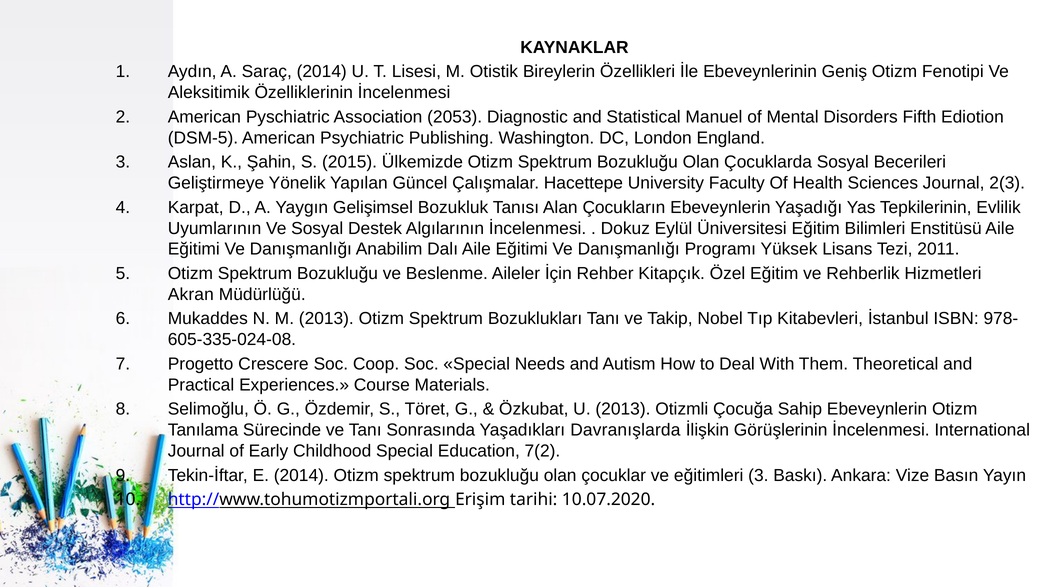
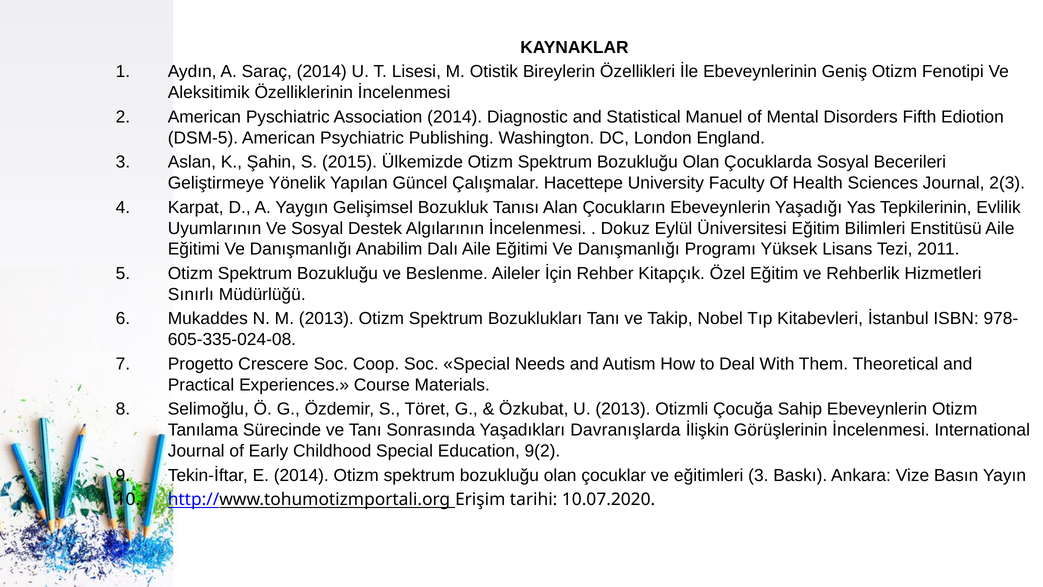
Association 2053: 2053 -> 2014
Akran: Akran -> Sınırlı
7(2: 7(2 -> 9(2
